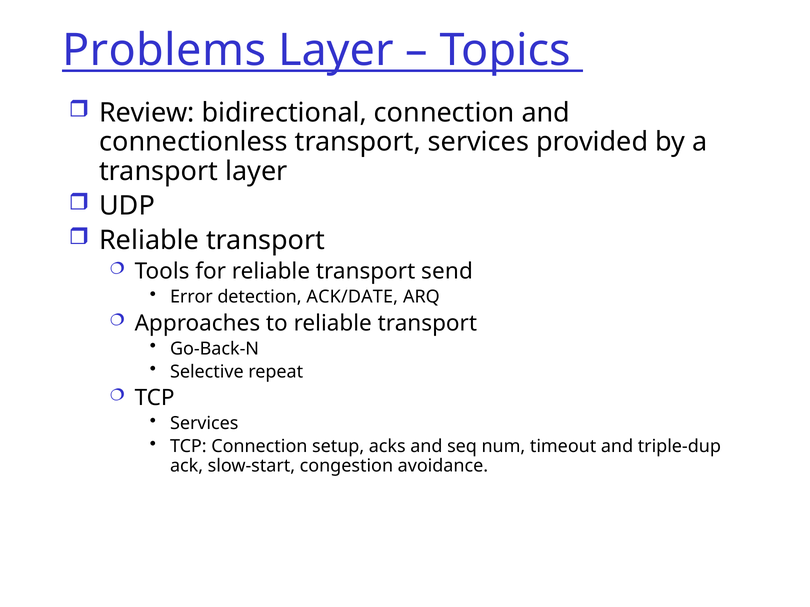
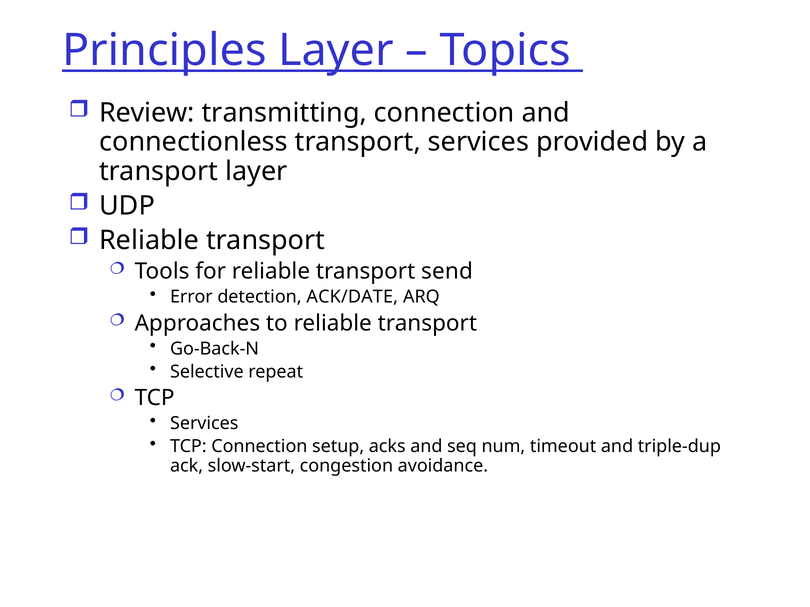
Problems: Problems -> Principles
bidirectional: bidirectional -> transmitting
